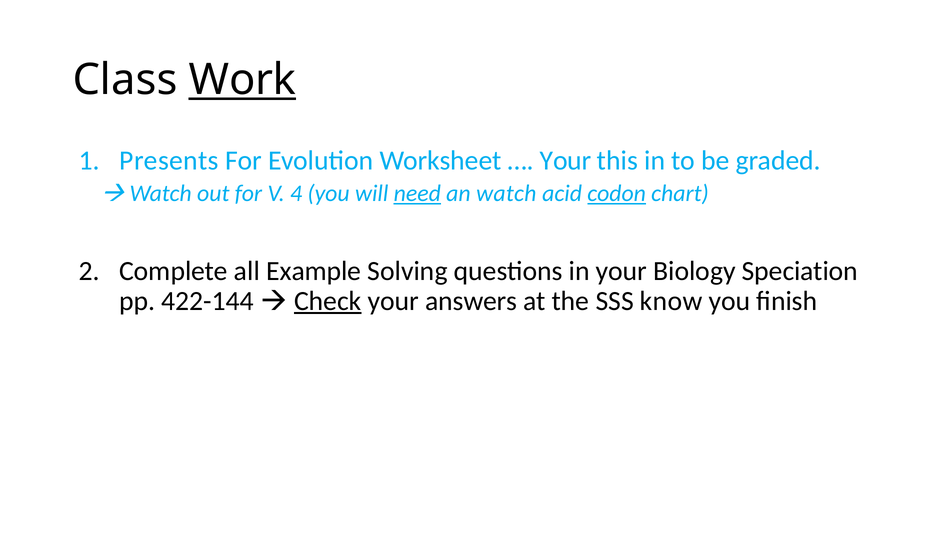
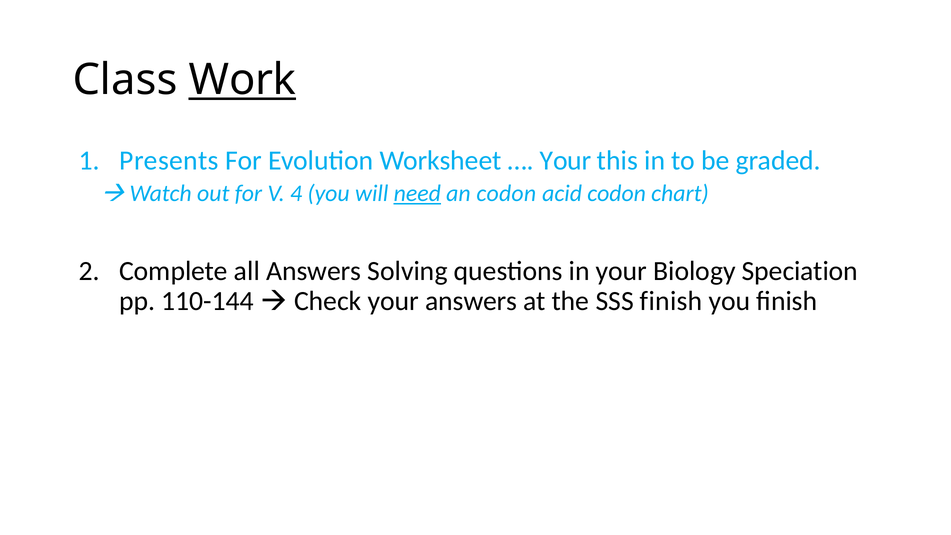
an watch: watch -> codon
codon at (617, 194) underline: present -> none
all Example: Example -> Answers
422-144: 422-144 -> 110-144
Check underline: present -> none
SSS know: know -> finish
